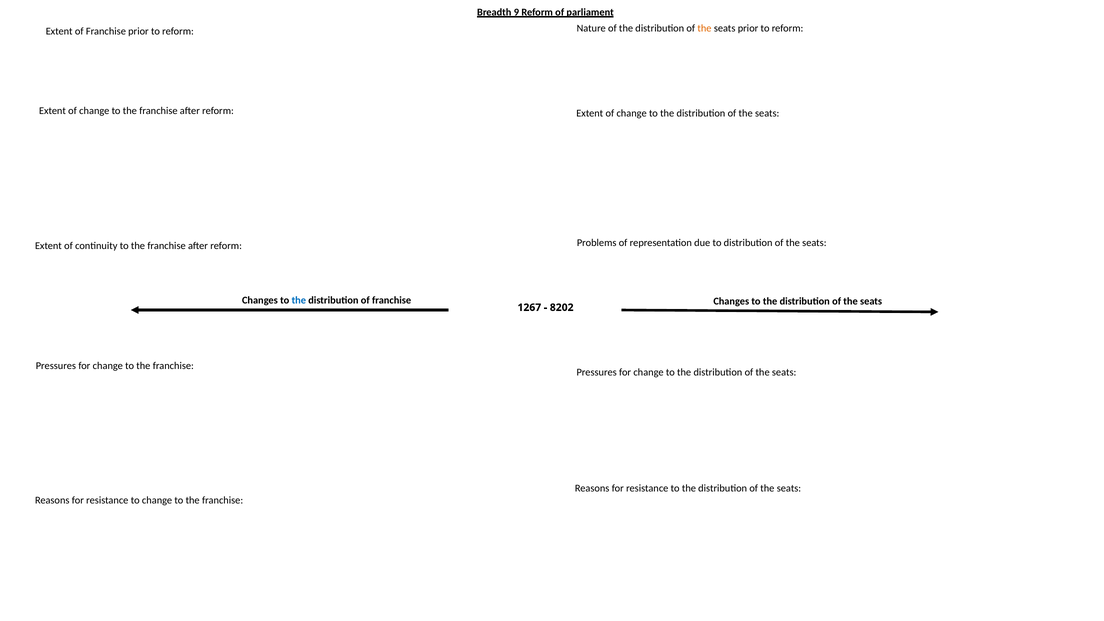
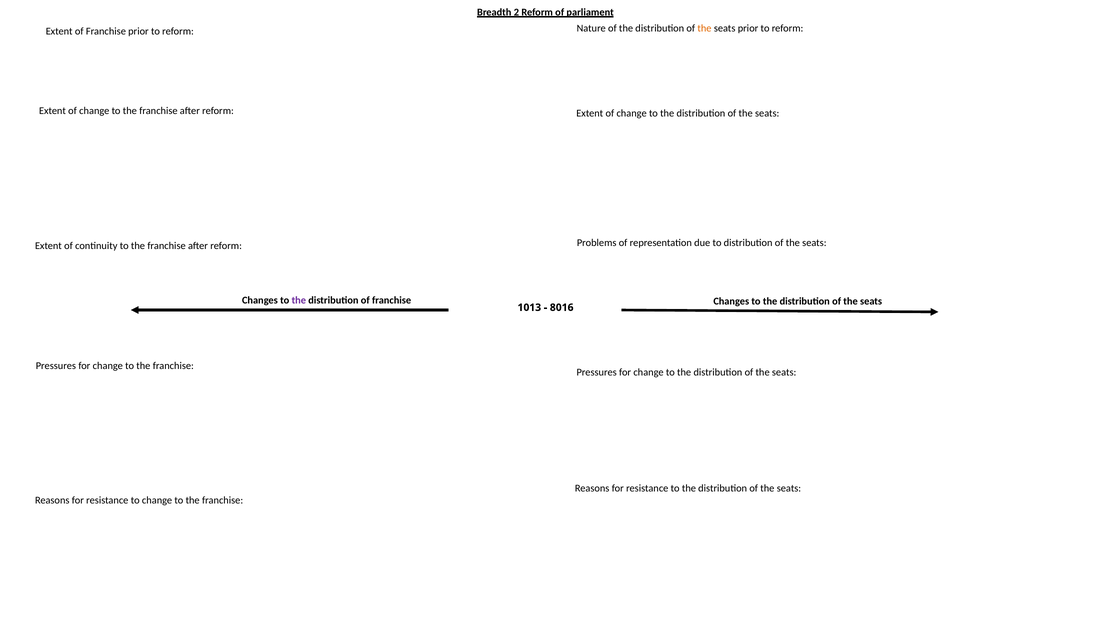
9: 9 -> 2
the at (299, 300) colour: blue -> purple
1267: 1267 -> 1013
8202: 8202 -> 8016
